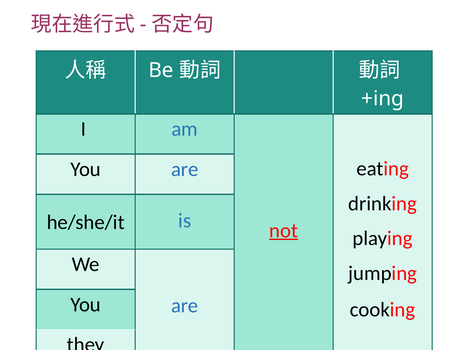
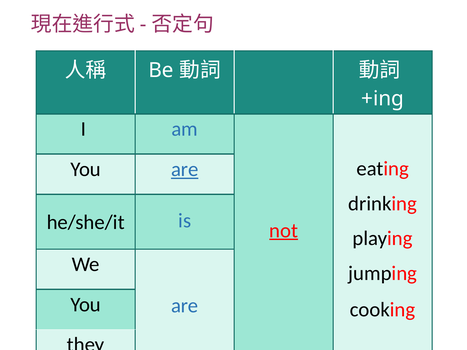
are at (185, 169) underline: none -> present
